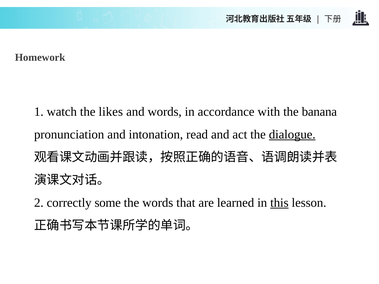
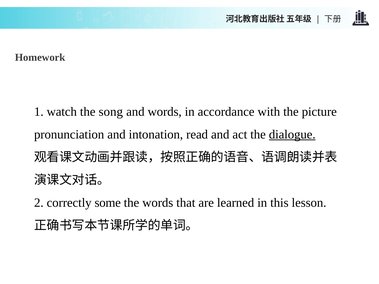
likes: likes -> song
banana: banana -> picture
this underline: present -> none
